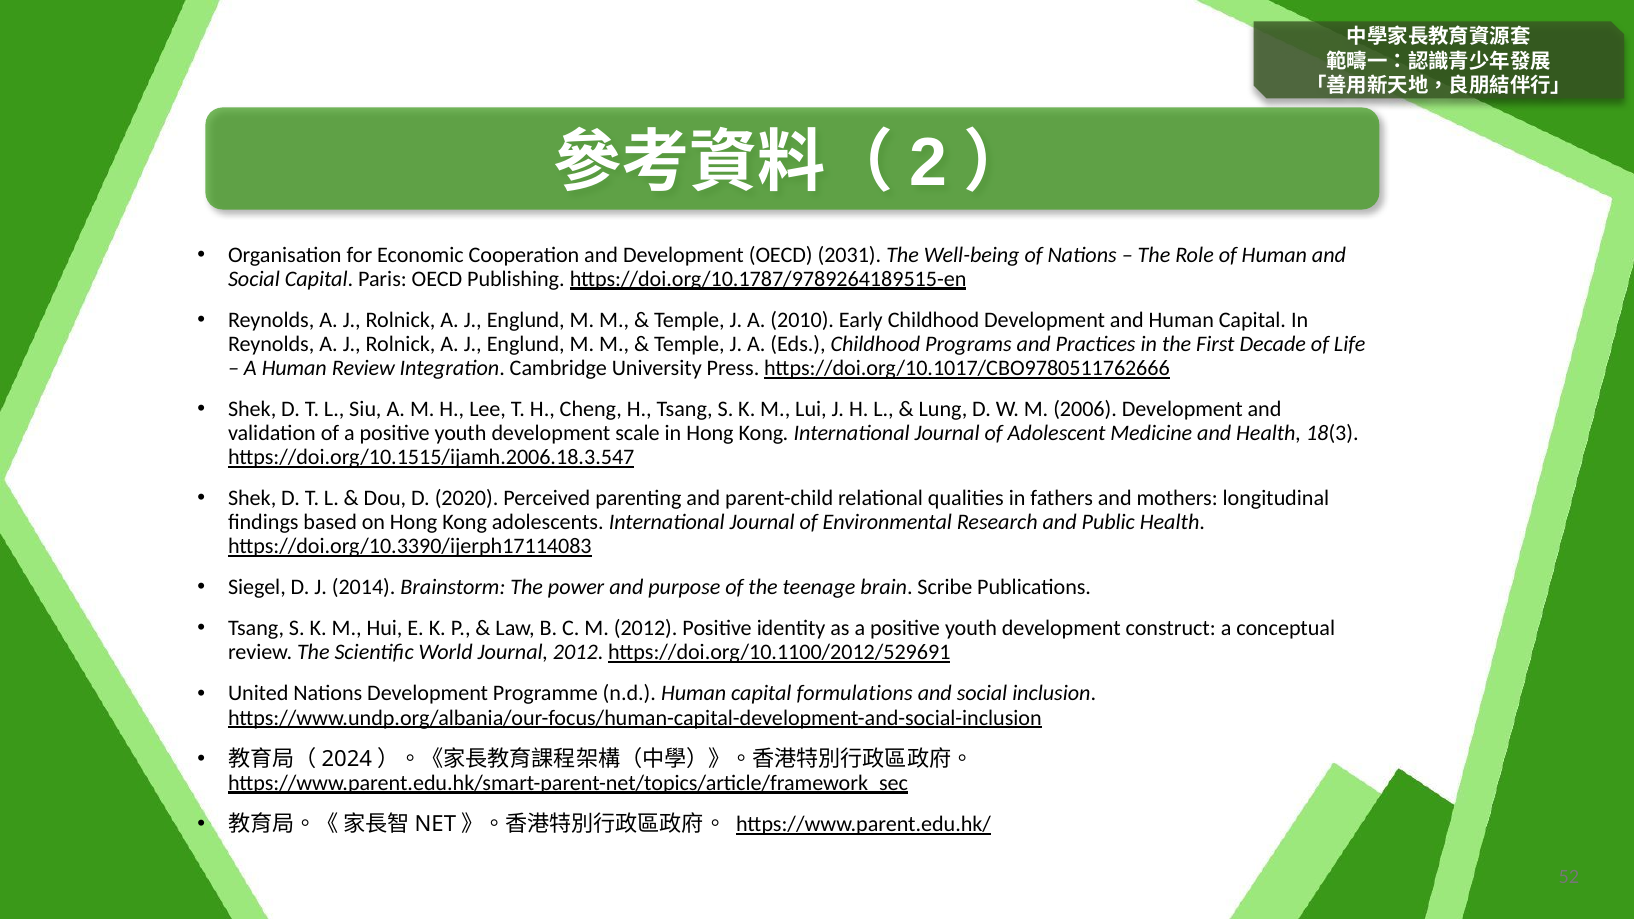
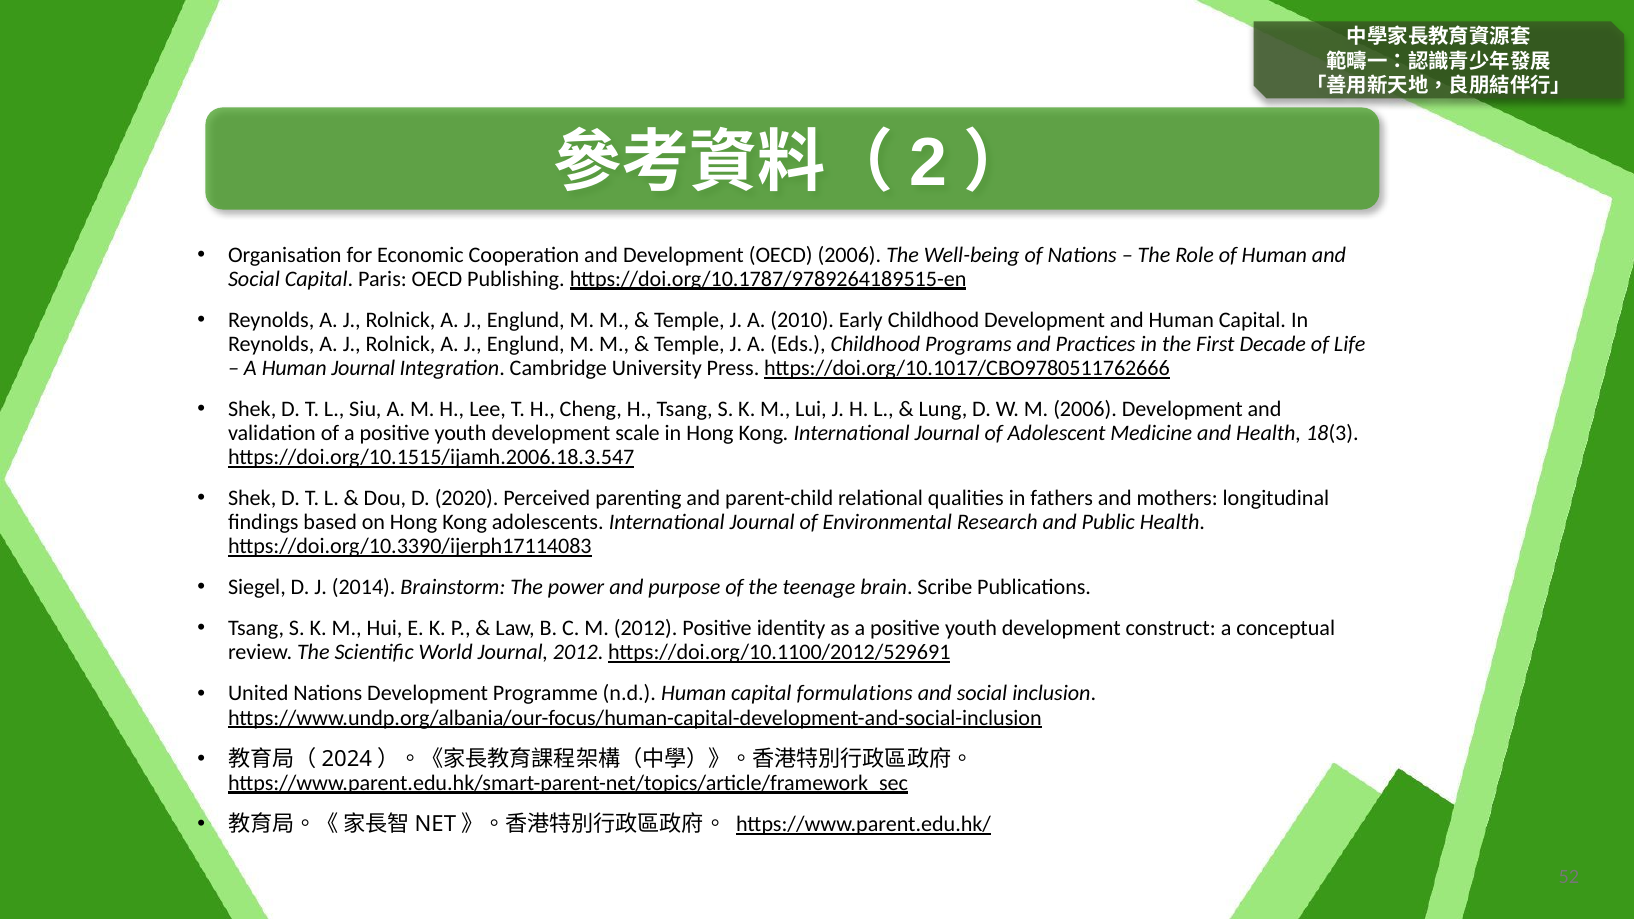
OECD 2031: 2031 -> 2006
Human Review: Review -> Journal
